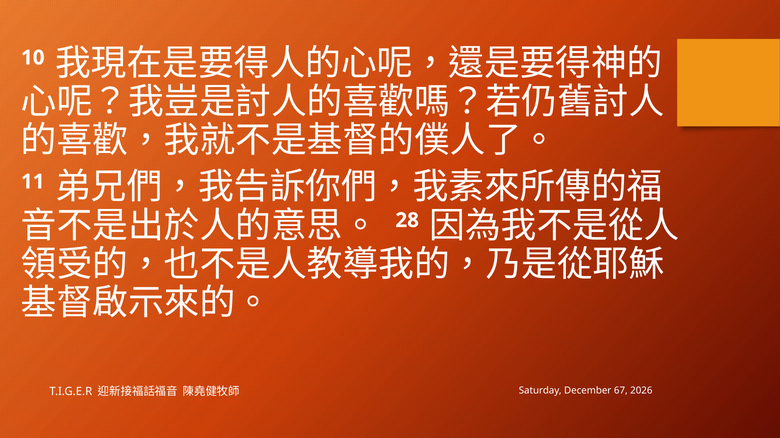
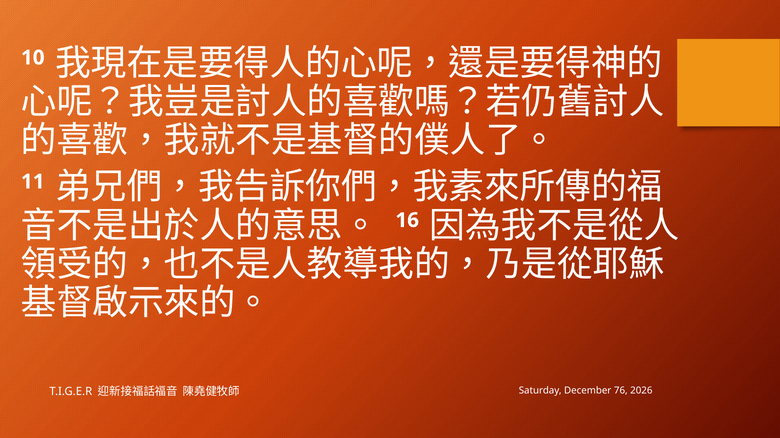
28: 28 -> 16
67: 67 -> 76
